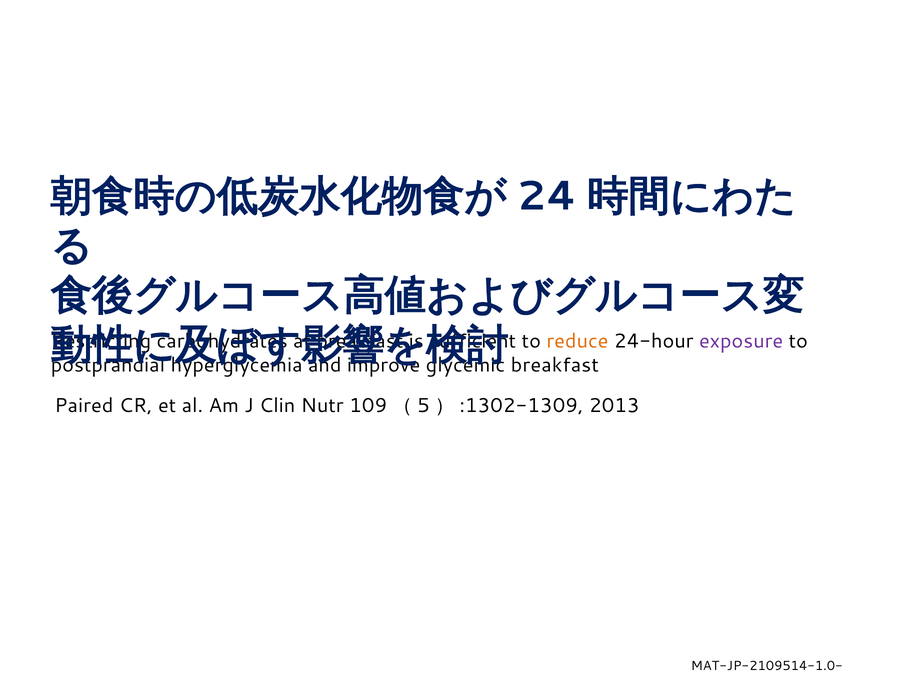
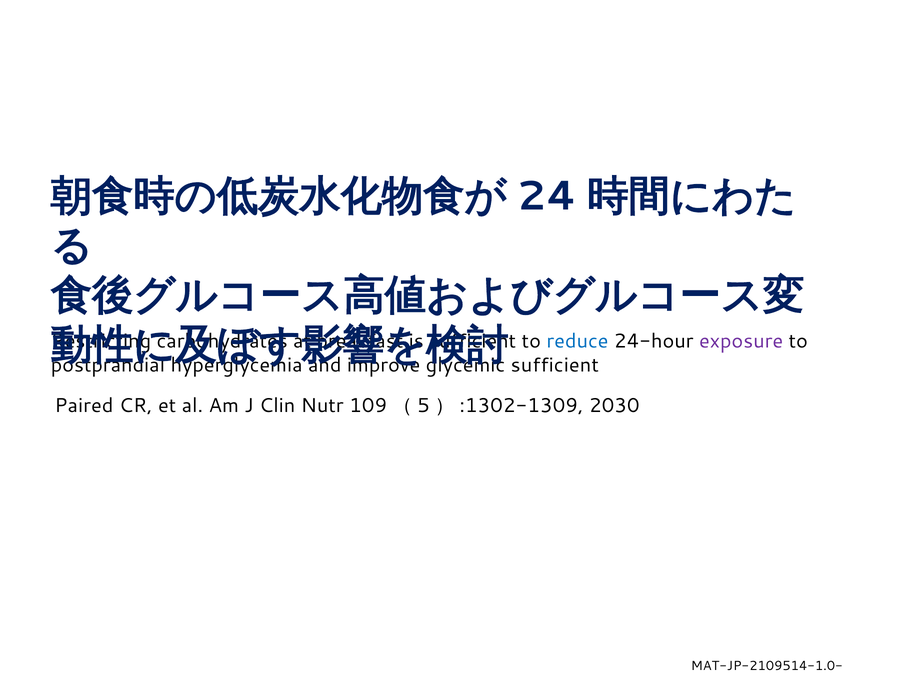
reduce colour: orange -> blue
breakfast at (555, 365): breakfast -> sufficient
2013: 2013 -> 2030
